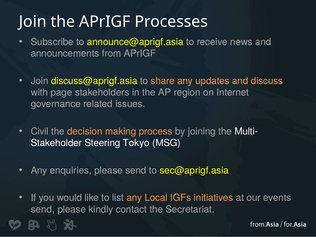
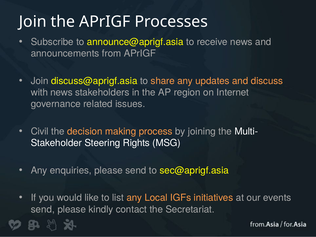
with page: page -> news
Tokyo: Tokyo -> Rights
